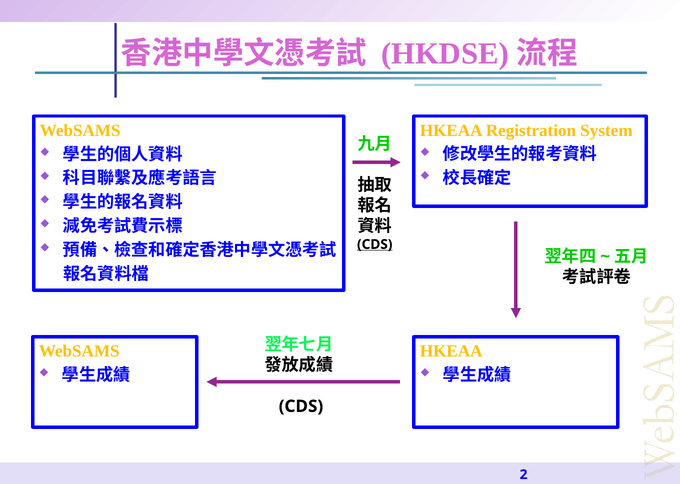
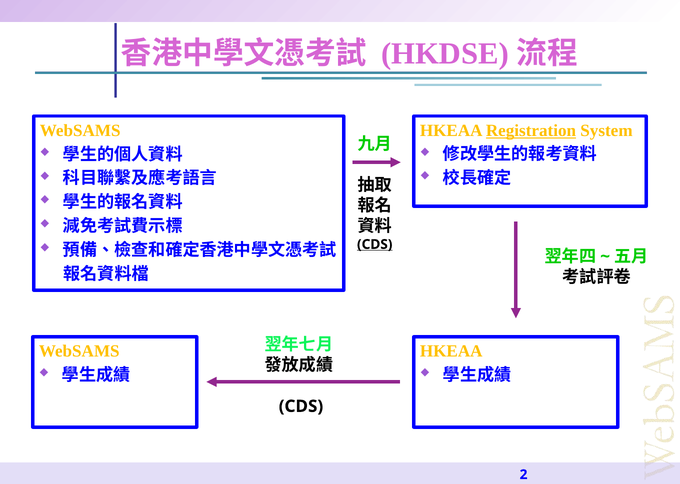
Registration underline: none -> present
